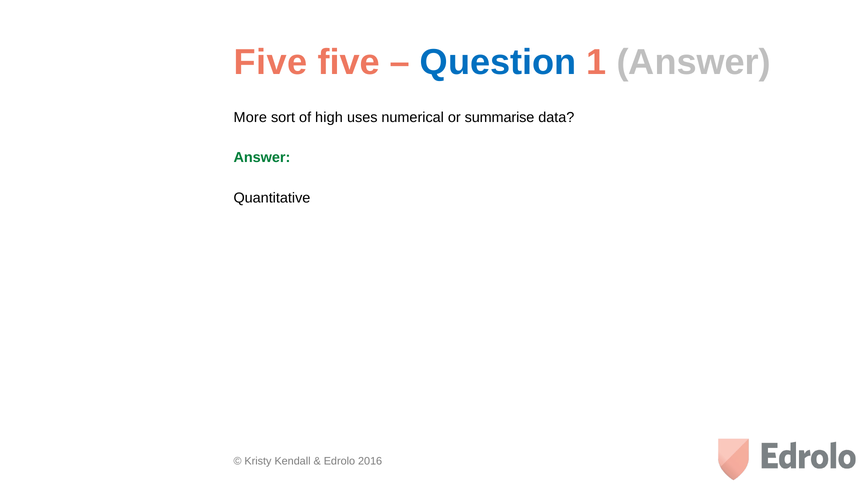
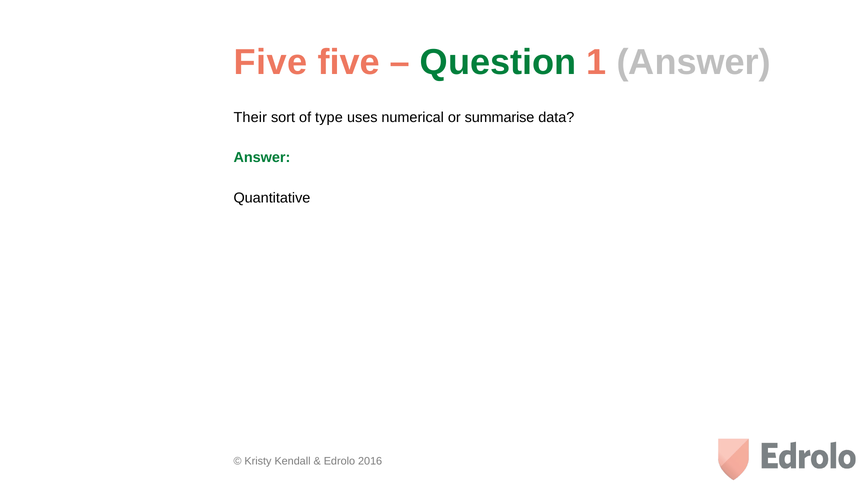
Question colour: blue -> green
More: More -> Their
high: high -> type
